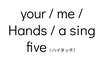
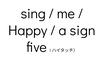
your: your -> sing
Hands: Hands -> Happy
sing: sing -> sign
